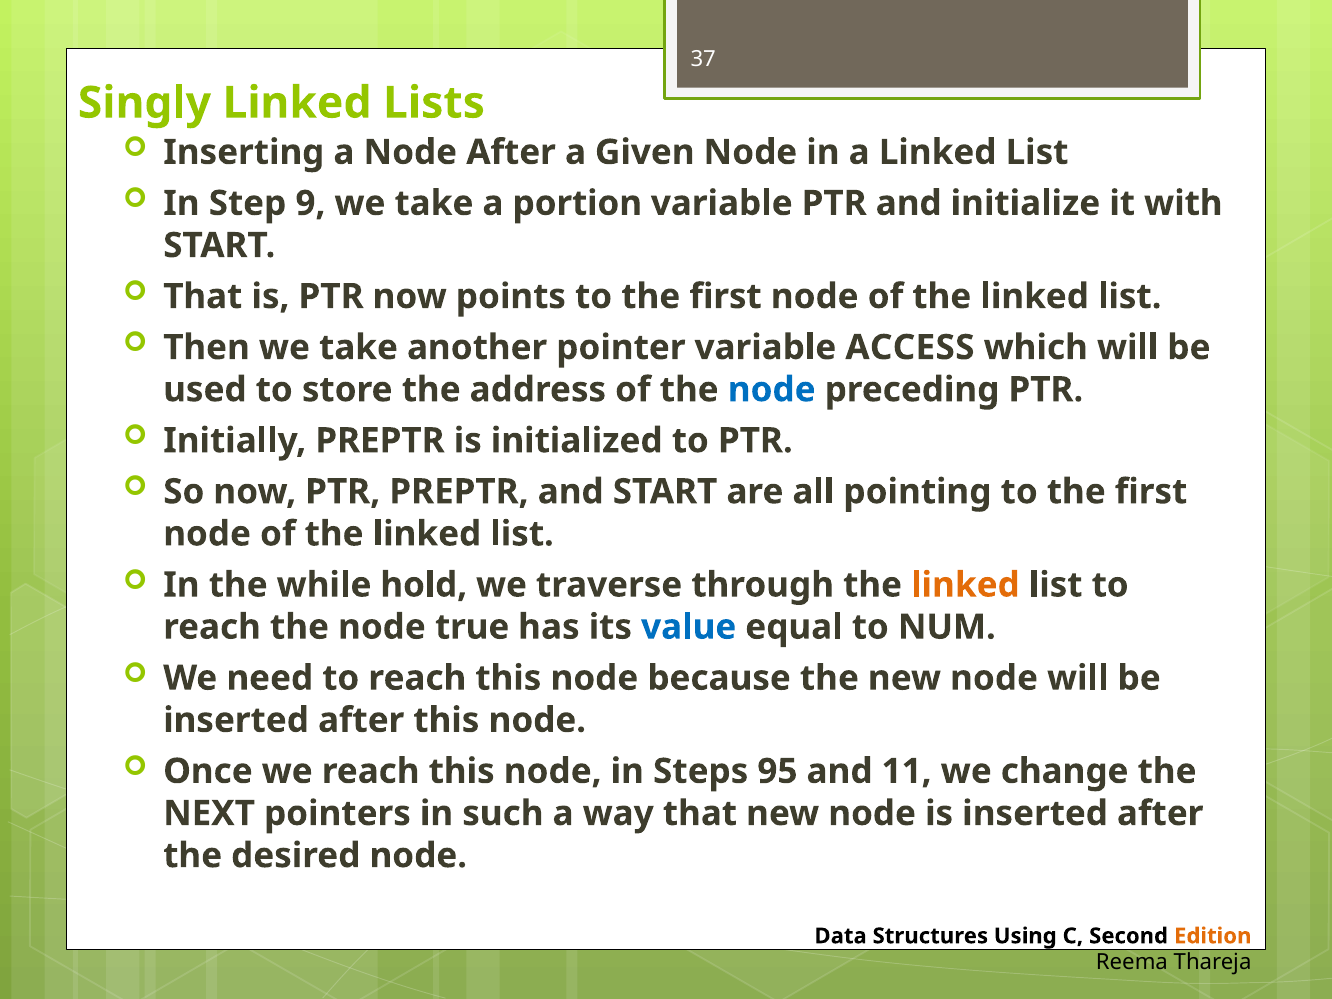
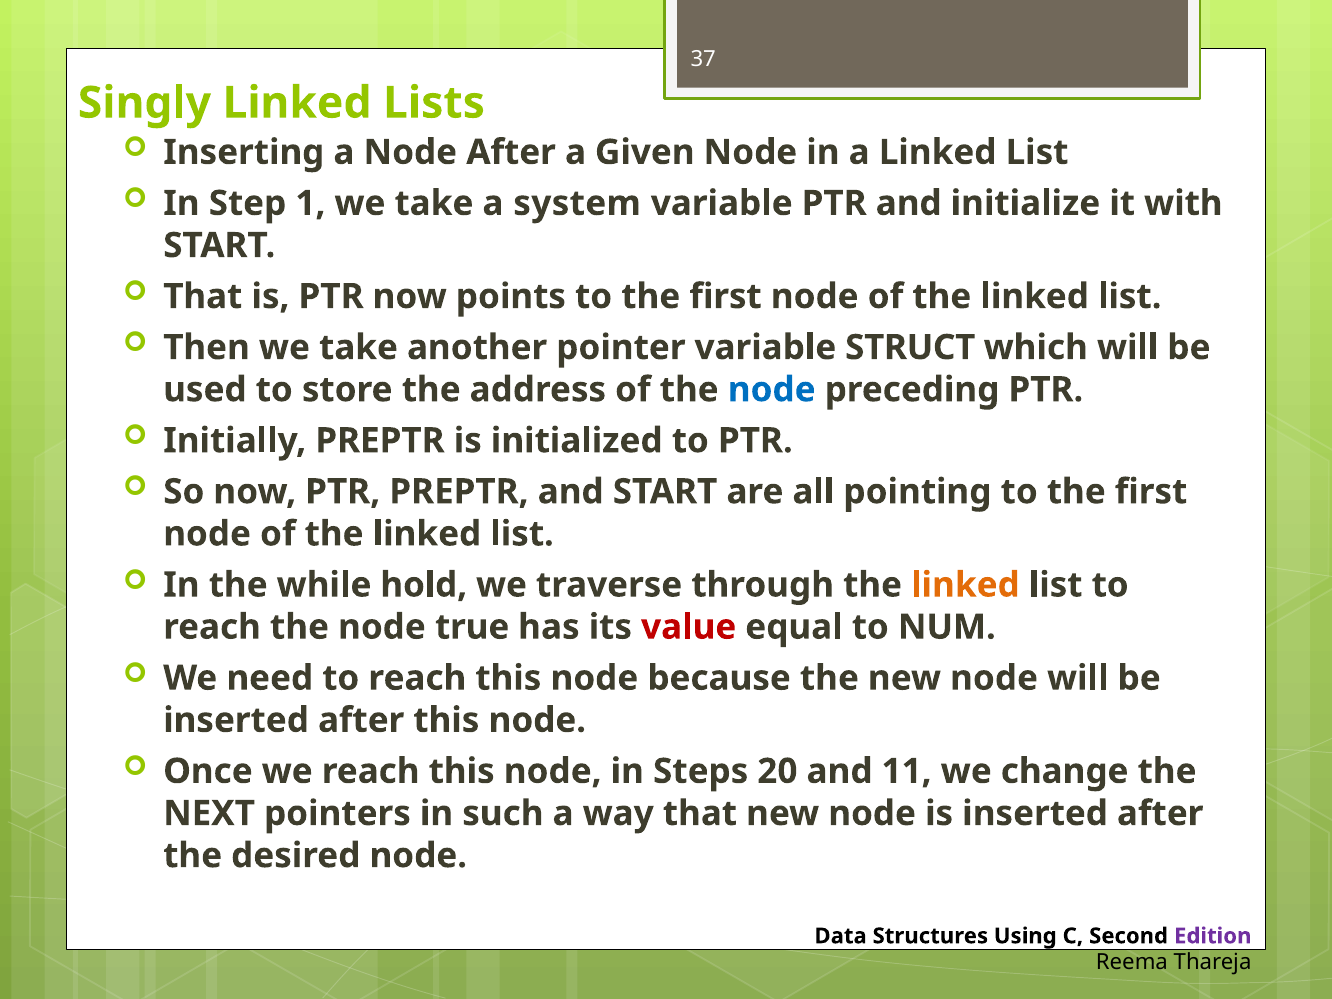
9: 9 -> 1
portion: portion -> system
ACCESS: ACCESS -> STRUCT
value colour: blue -> red
95: 95 -> 20
Edition colour: orange -> purple
